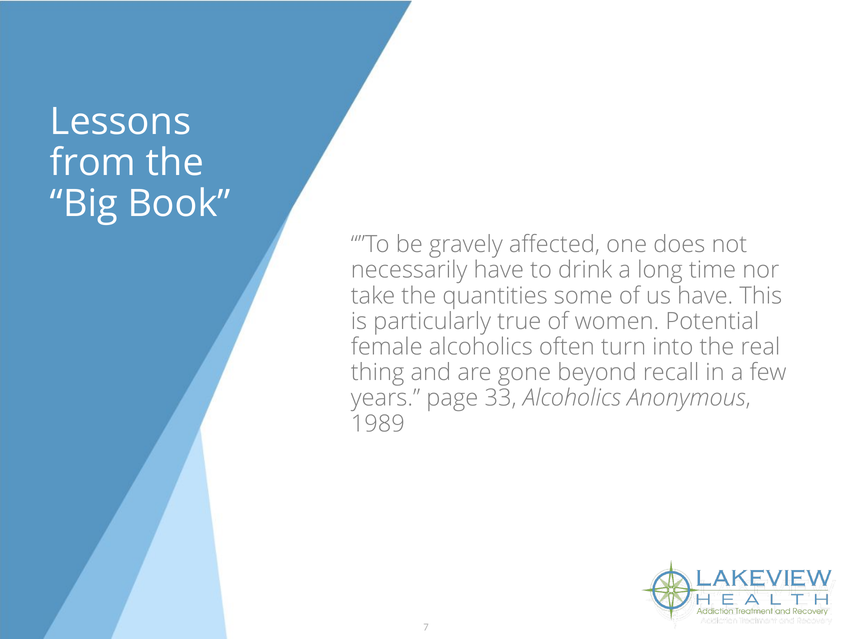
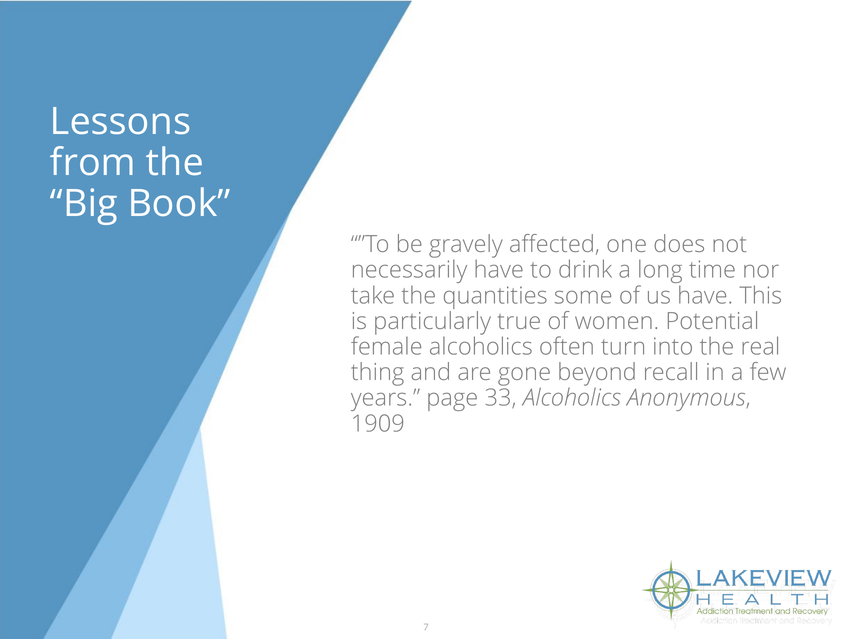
1989: 1989 -> 1909
